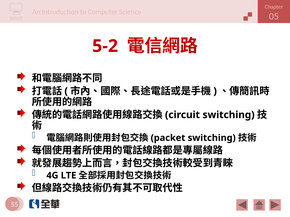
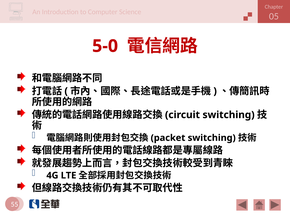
5-2: 5-2 -> 5-0
